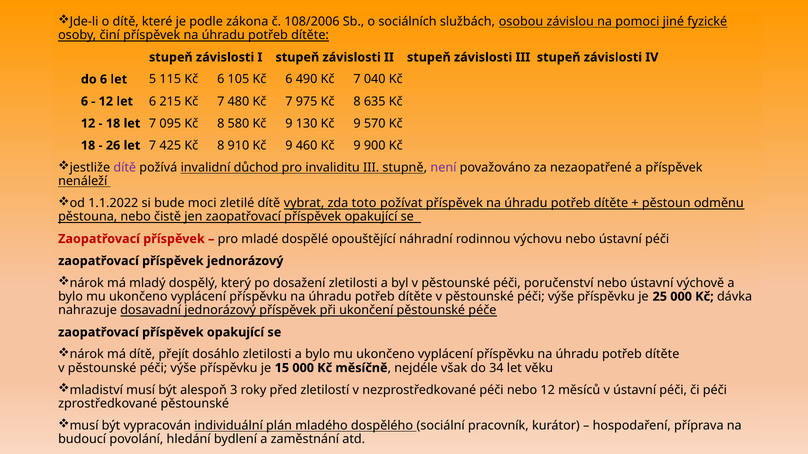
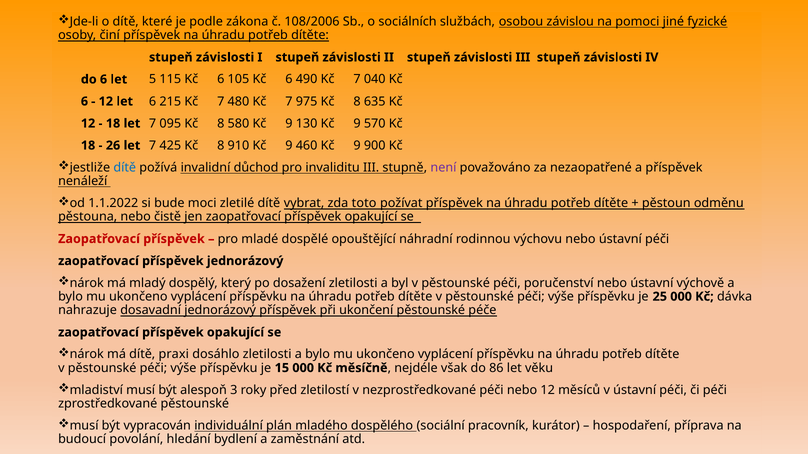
dítě at (125, 168) colour: purple -> blue
přejít: přejít -> praxi
34: 34 -> 86
